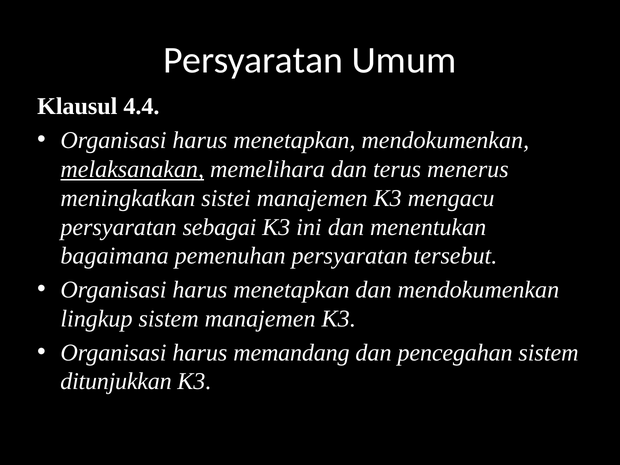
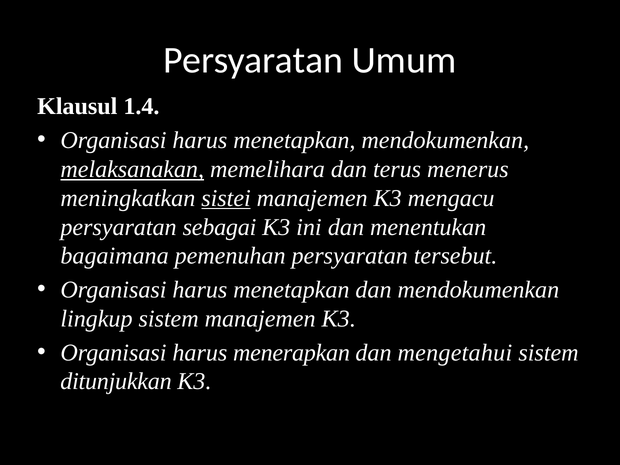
4.4: 4.4 -> 1.4
sistei underline: none -> present
memandang: memandang -> menerapkan
pencegahan: pencegahan -> mengetahui
